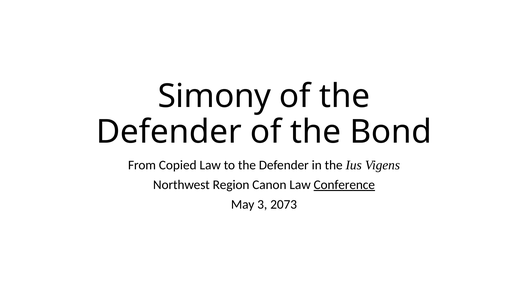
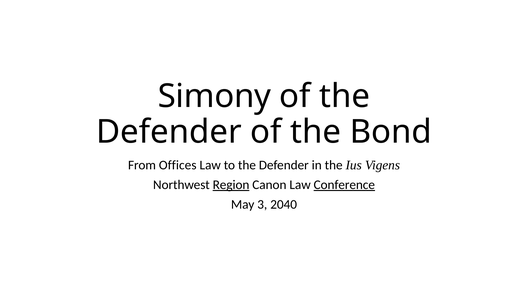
Copied: Copied -> Offices
Region underline: none -> present
2073: 2073 -> 2040
